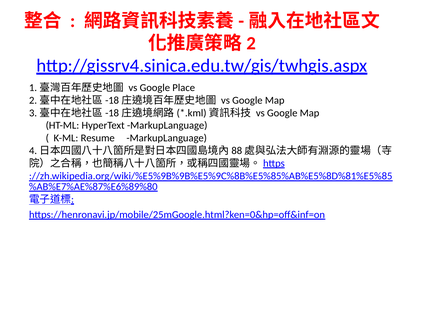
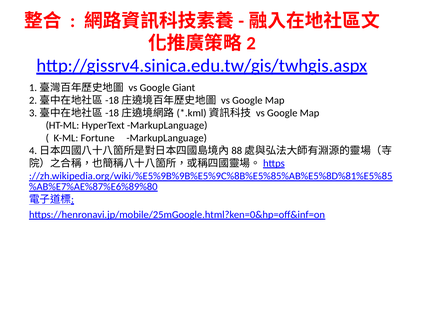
Place: Place -> Giant
Resume: Resume -> Fortune
